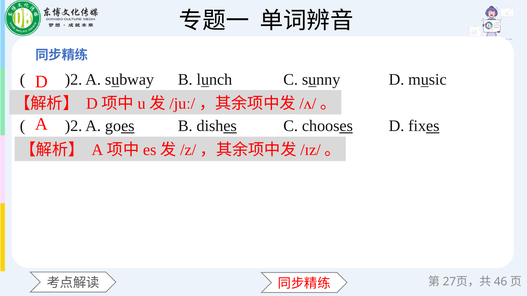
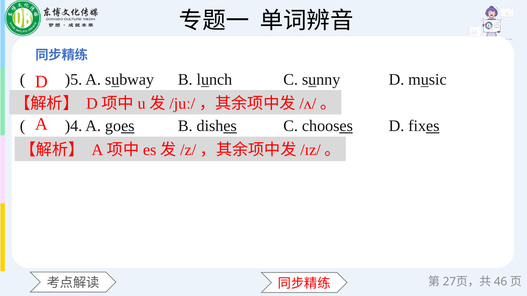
)2 at (74, 80): )2 -> )5
)2 at (74, 126): )2 -> )4
